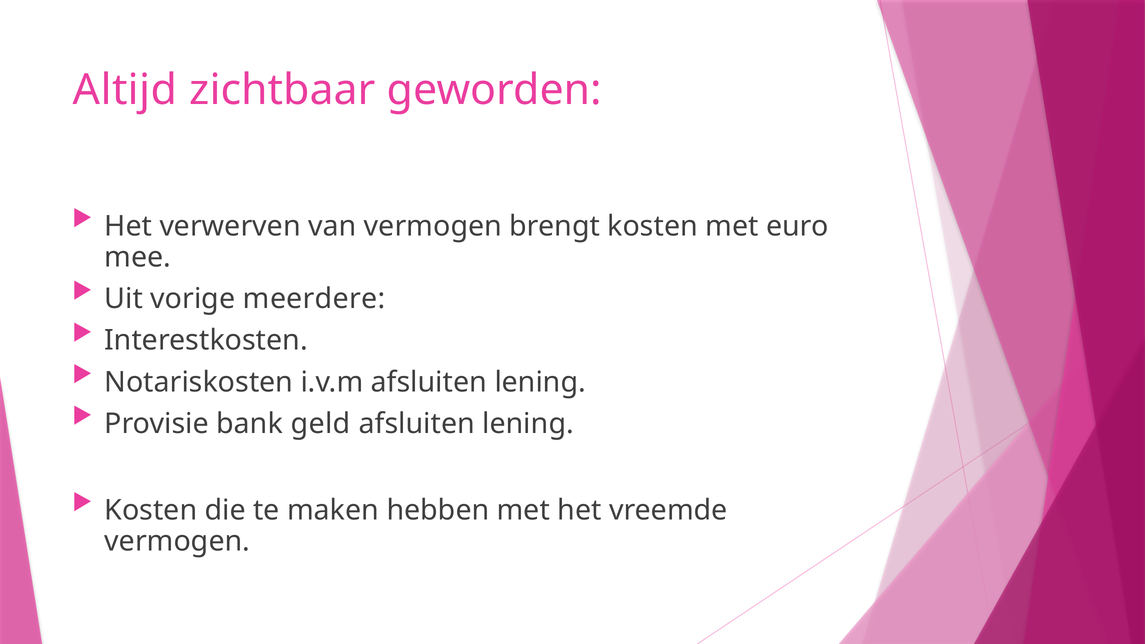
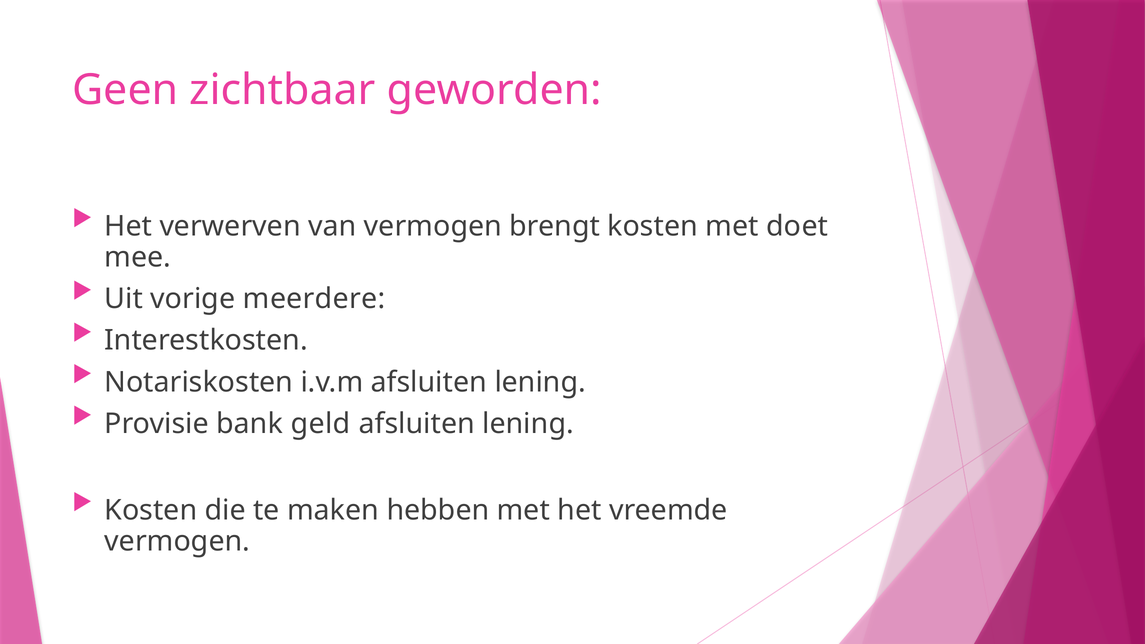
Altijd: Altijd -> Geen
euro: euro -> doet
